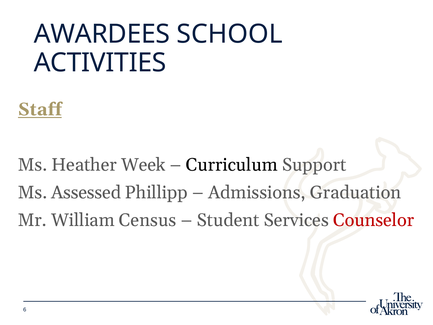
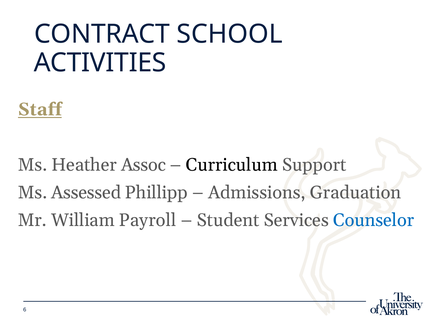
AWARDEES: AWARDEES -> CONTRACT
Week: Week -> Assoc
Census: Census -> Payroll
Counselor colour: red -> blue
